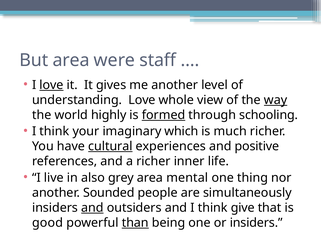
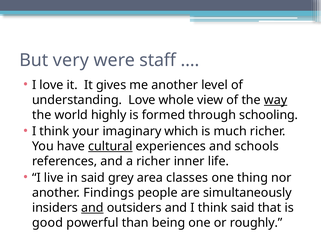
But area: area -> very
love at (51, 85) underline: present -> none
formed underline: present -> none
positive: positive -> schools
in also: also -> said
mental: mental -> classes
Sounded: Sounded -> Findings
think give: give -> said
than underline: present -> none
or insiders: insiders -> roughly
